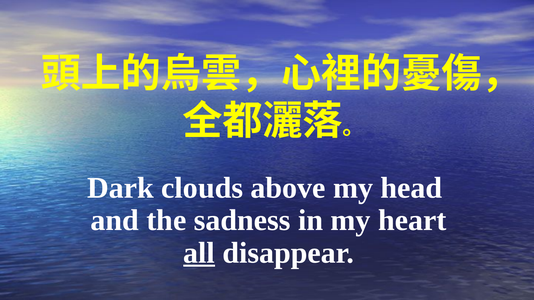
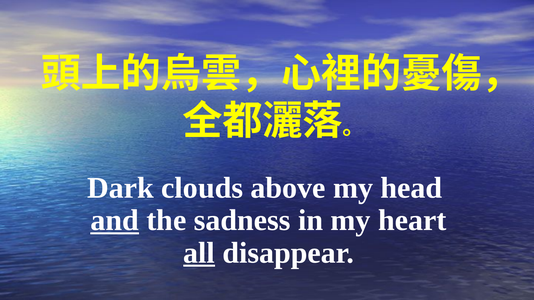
and underline: none -> present
